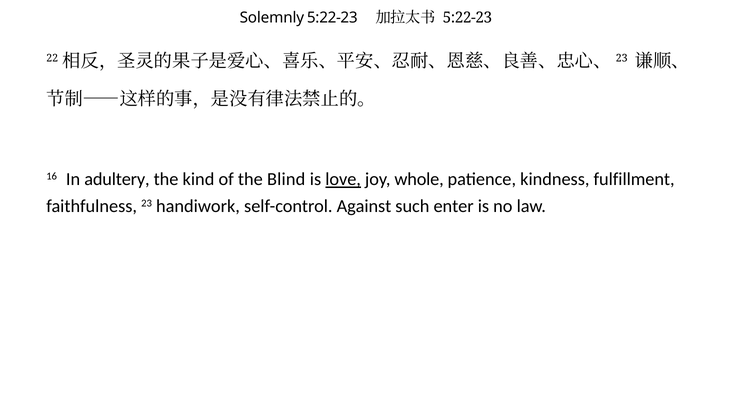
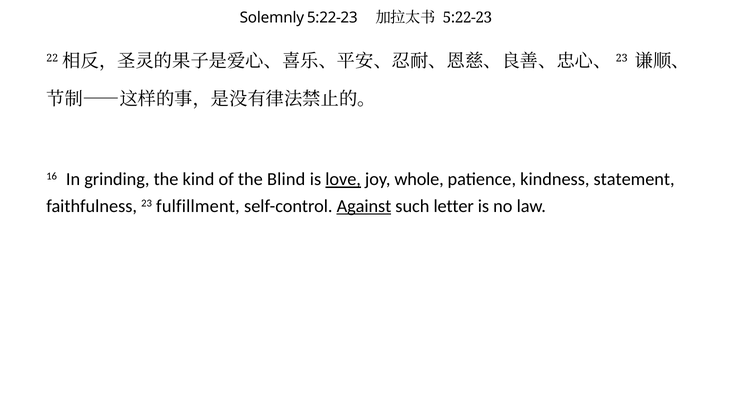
adultery: adultery -> grinding
fulfillment: fulfillment -> statement
handiwork: handiwork -> fulfillment
Against underline: none -> present
enter: enter -> letter
